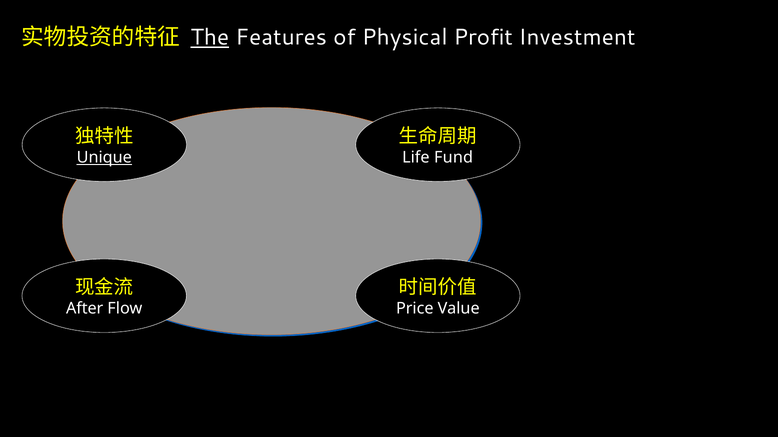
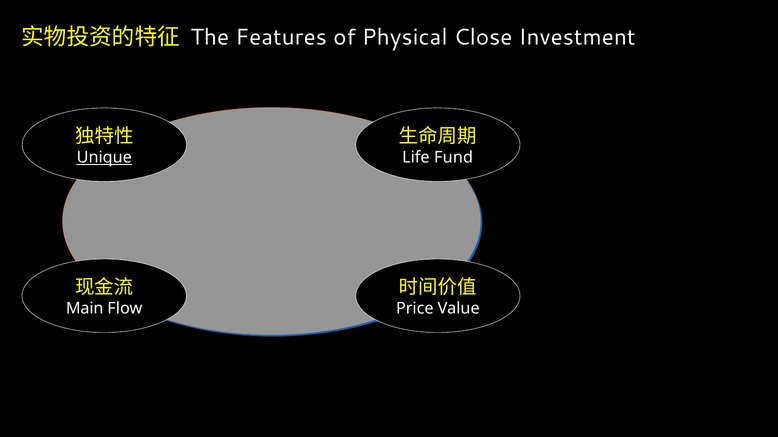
The underline: present -> none
Profit: Profit -> Close
After: After -> Main
